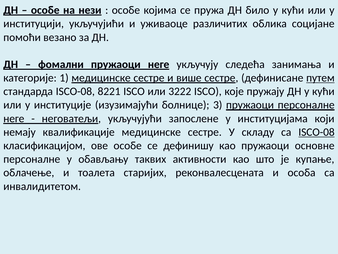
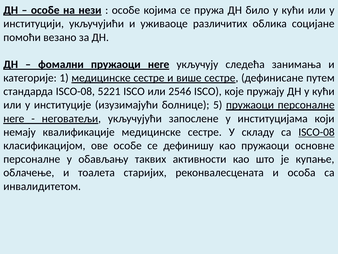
путем underline: present -> none
8221: 8221 -> 5221
3222: 3222 -> 2546
3: 3 -> 5
